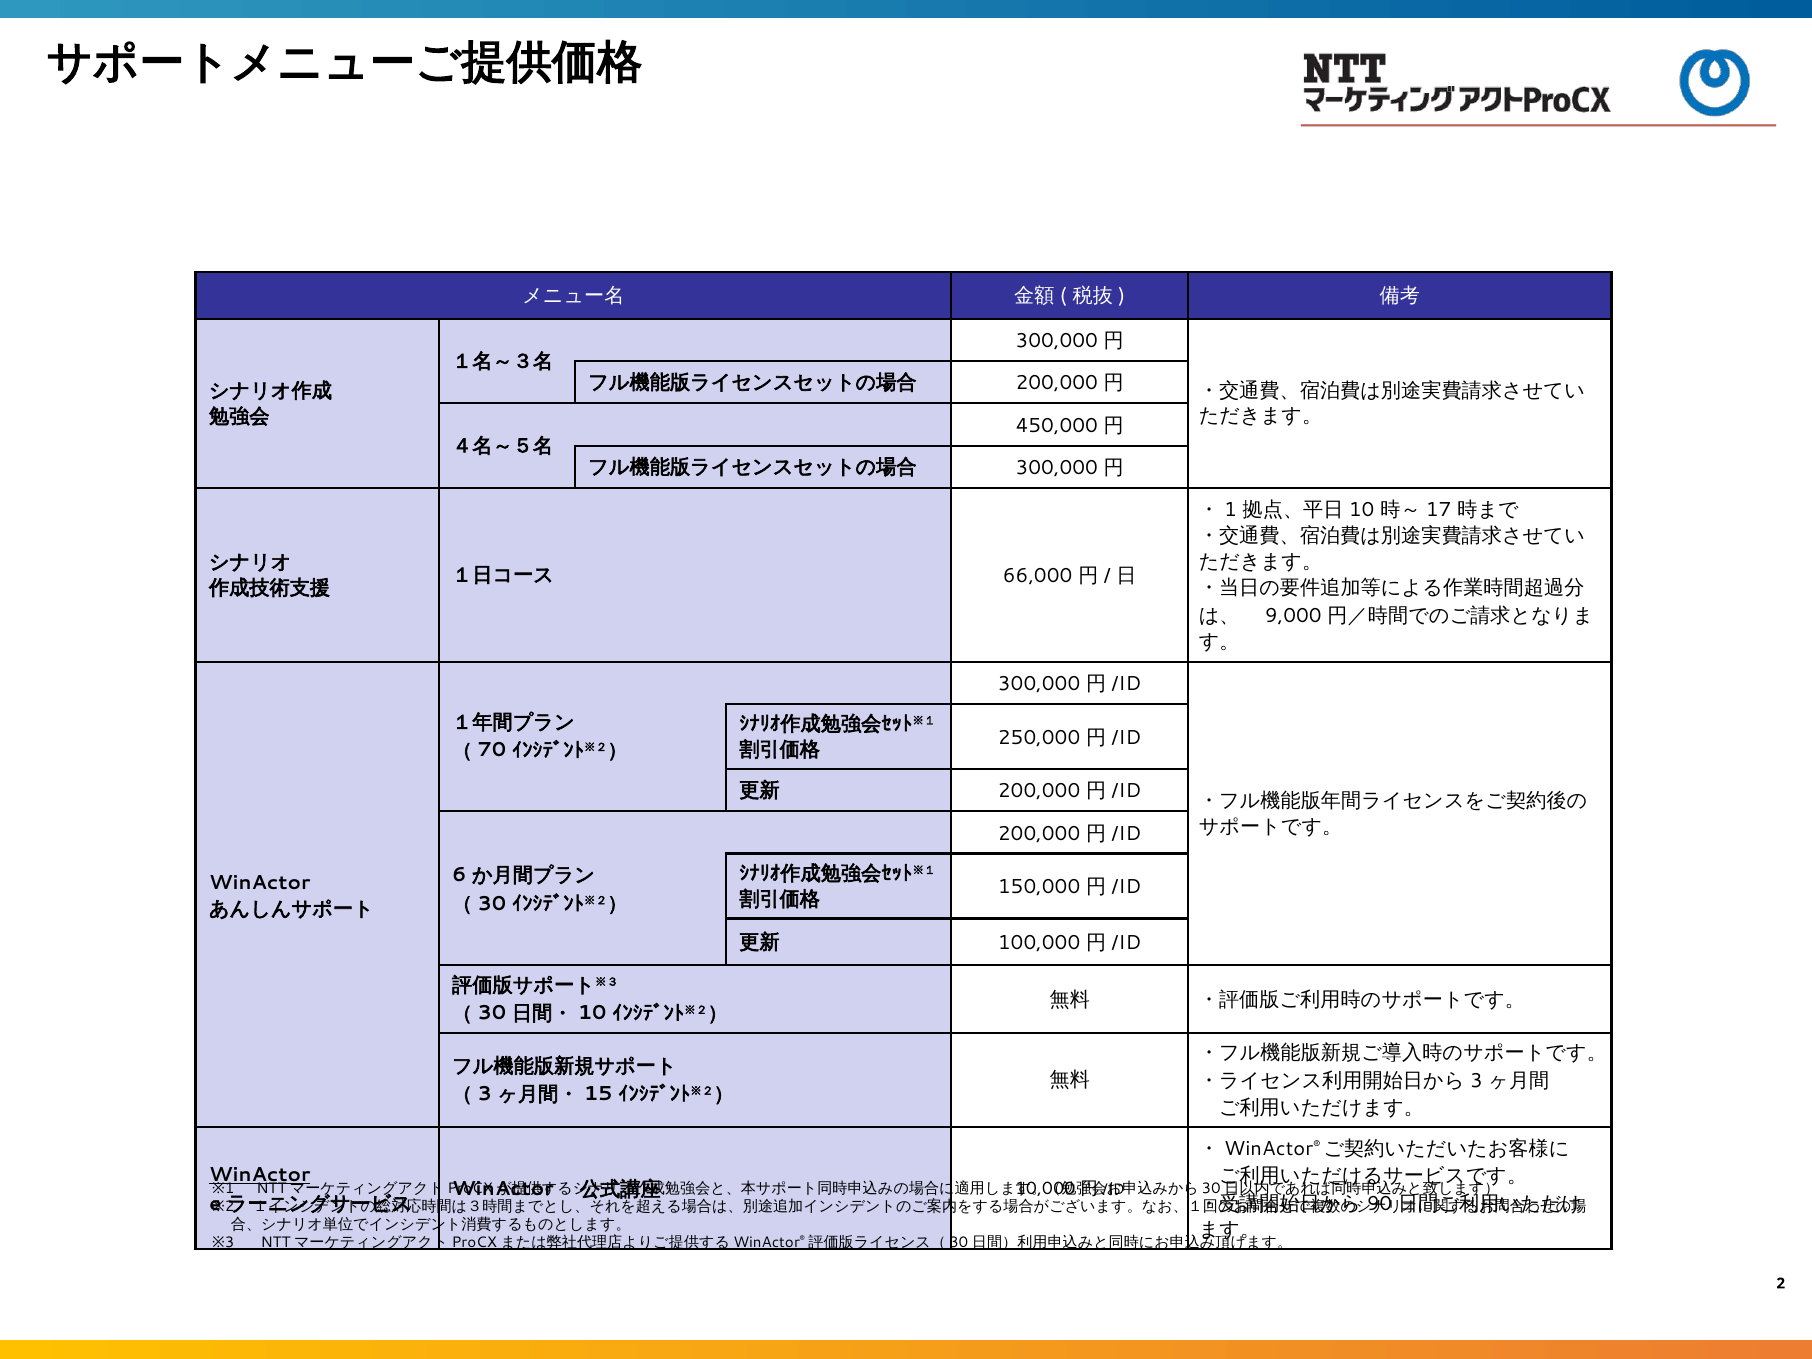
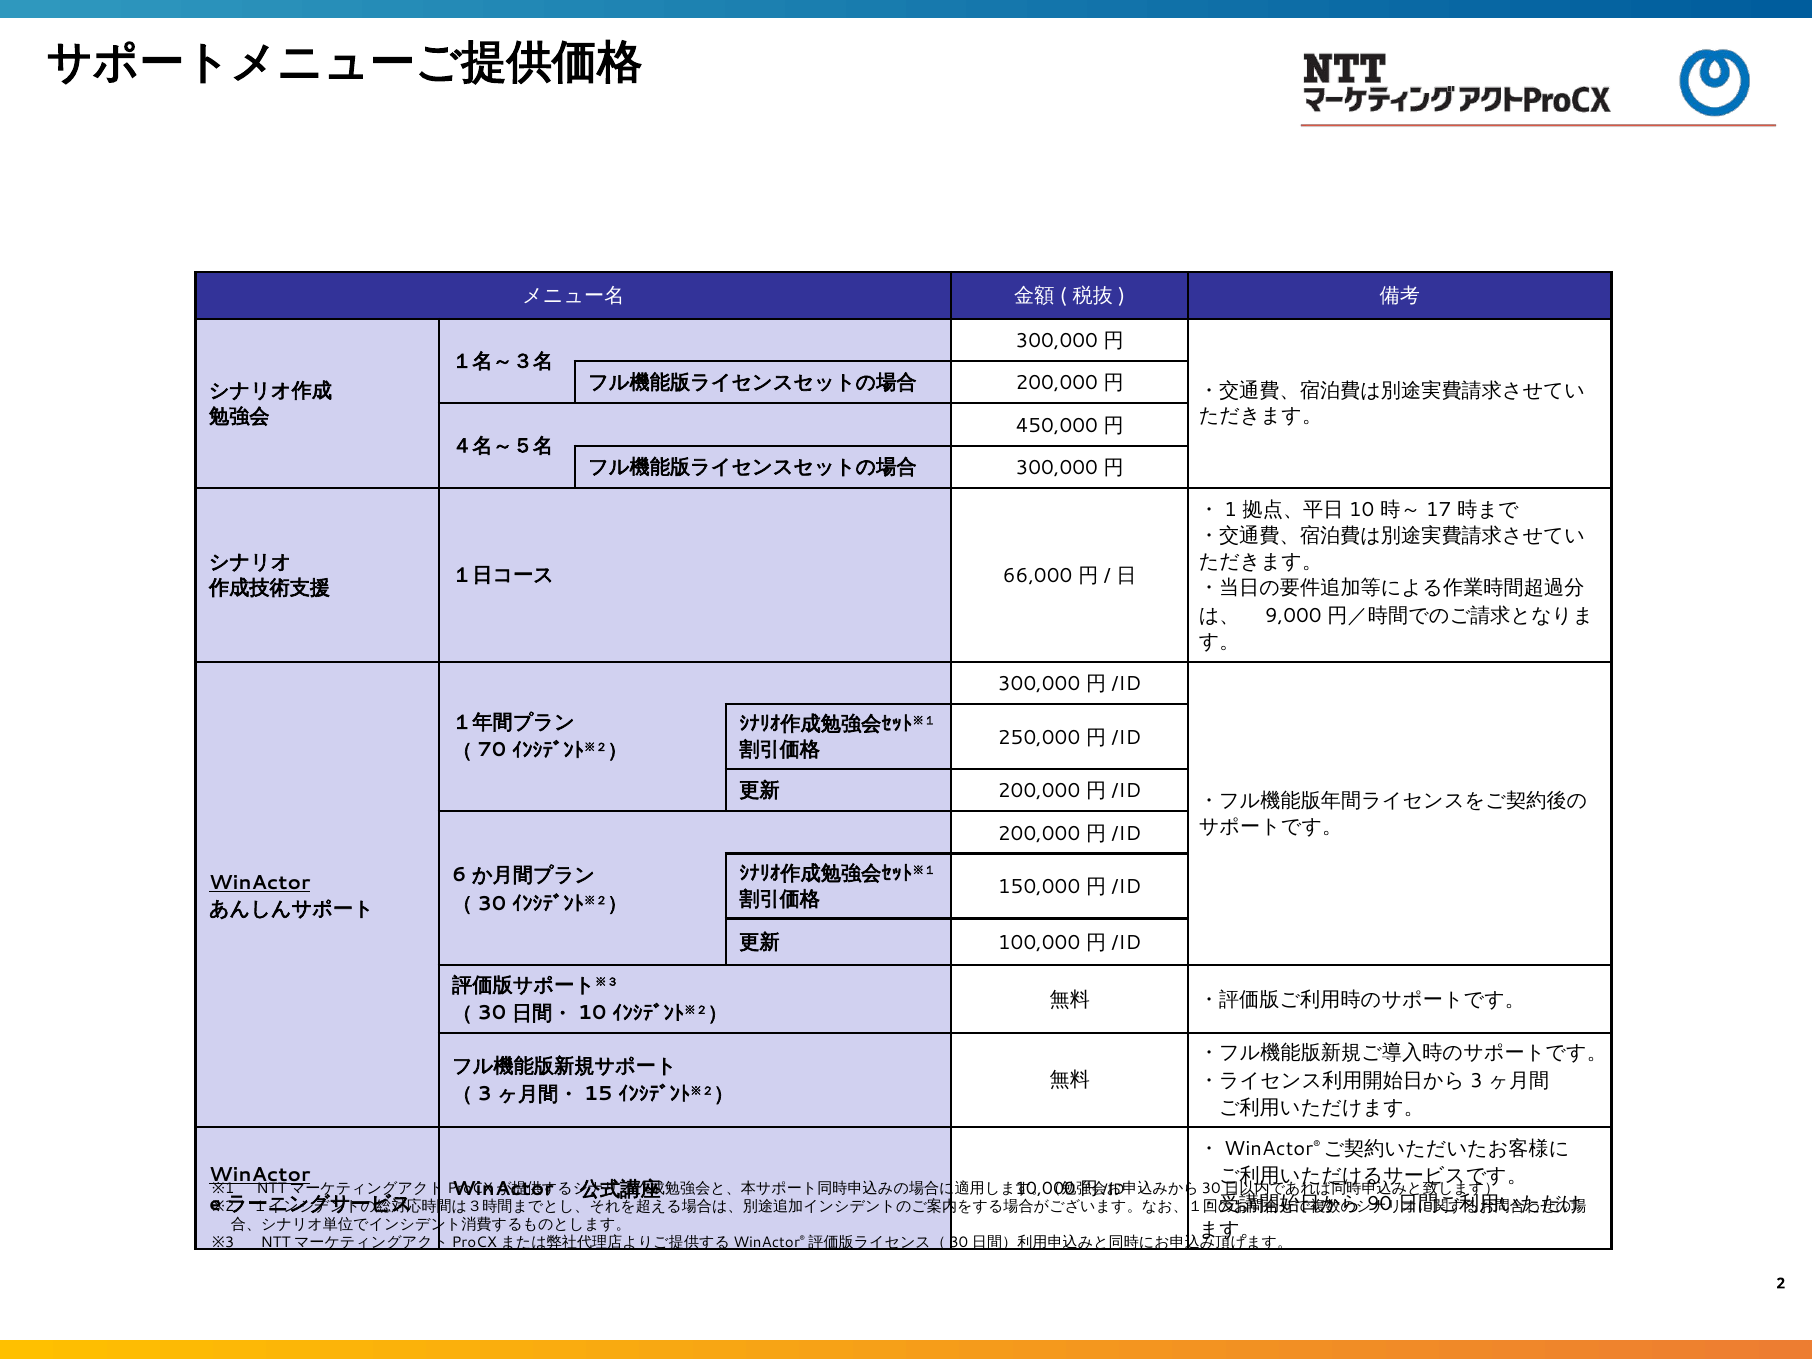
WinActor at (260, 882) underline: none -> present
